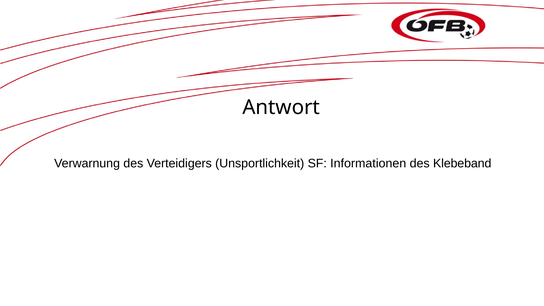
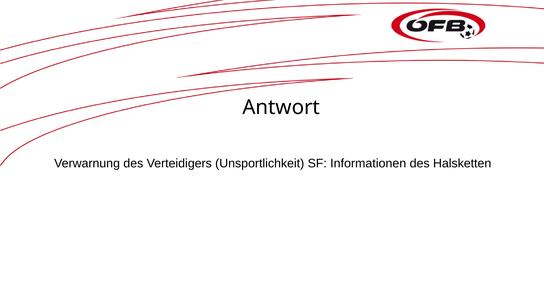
Klebeband: Klebeband -> Halsketten
